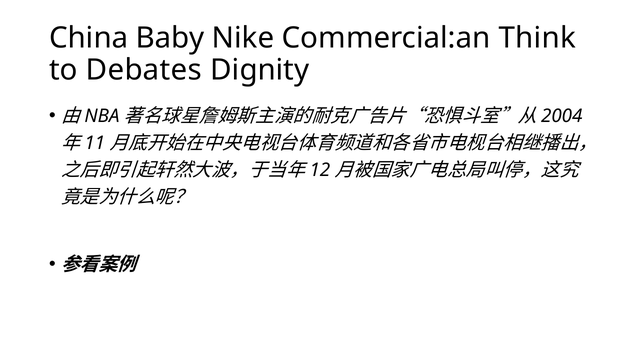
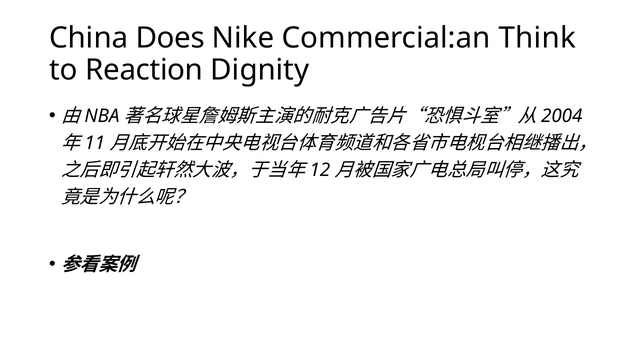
Baby: Baby -> Does
Debates: Debates -> Reaction
